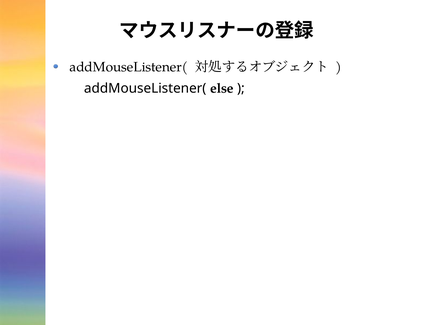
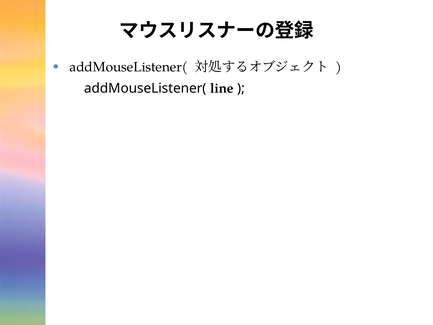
else: else -> line
